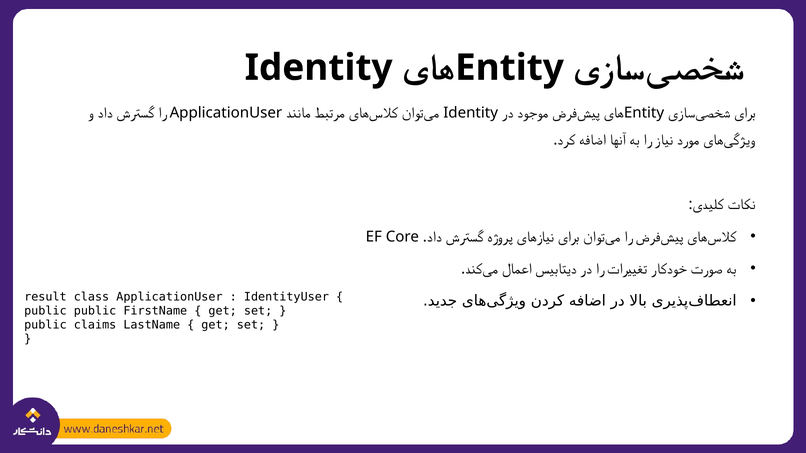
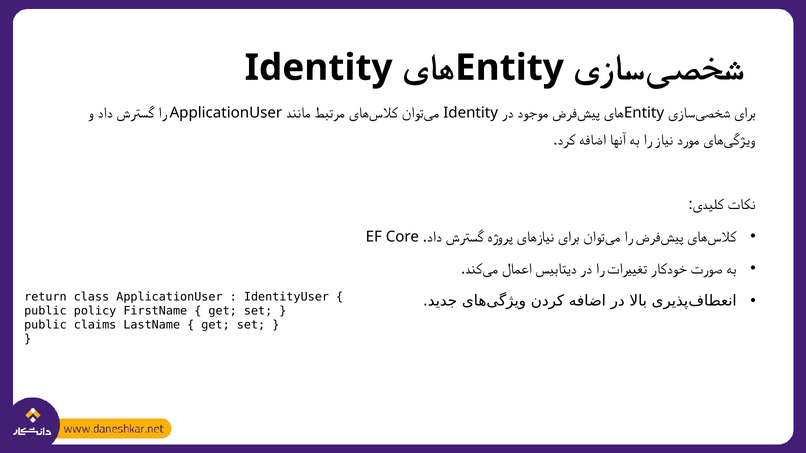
result: result -> return
public public: public -> policy
